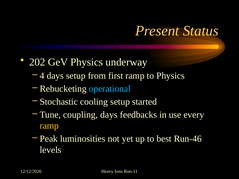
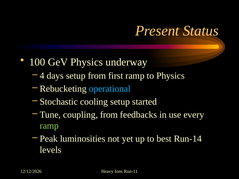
202: 202 -> 100
coupling days: days -> from
ramp at (49, 126) colour: yellow -> light green
Run-46: Run-46 -> Run-14
